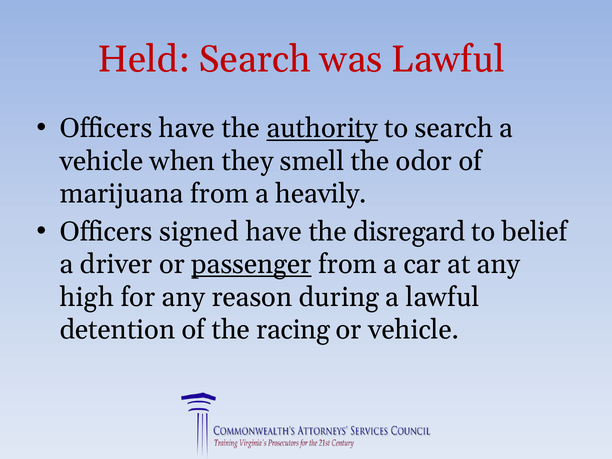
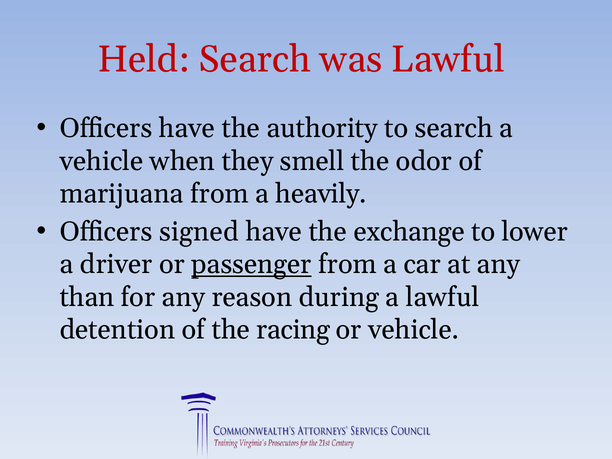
authority underline: present -> none
disregard: disregard -> exchange
belief: belief -> lower
high: high -> than
